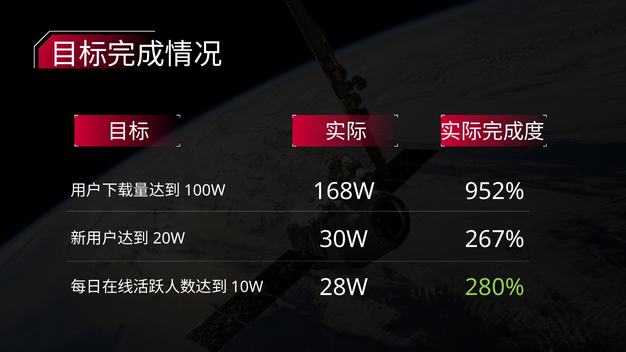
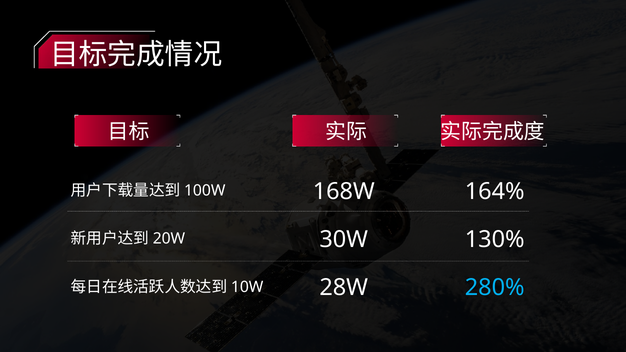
952%: 952% -> 164%
267%: 267% -> 130%
280% colour: light green -> light blue
